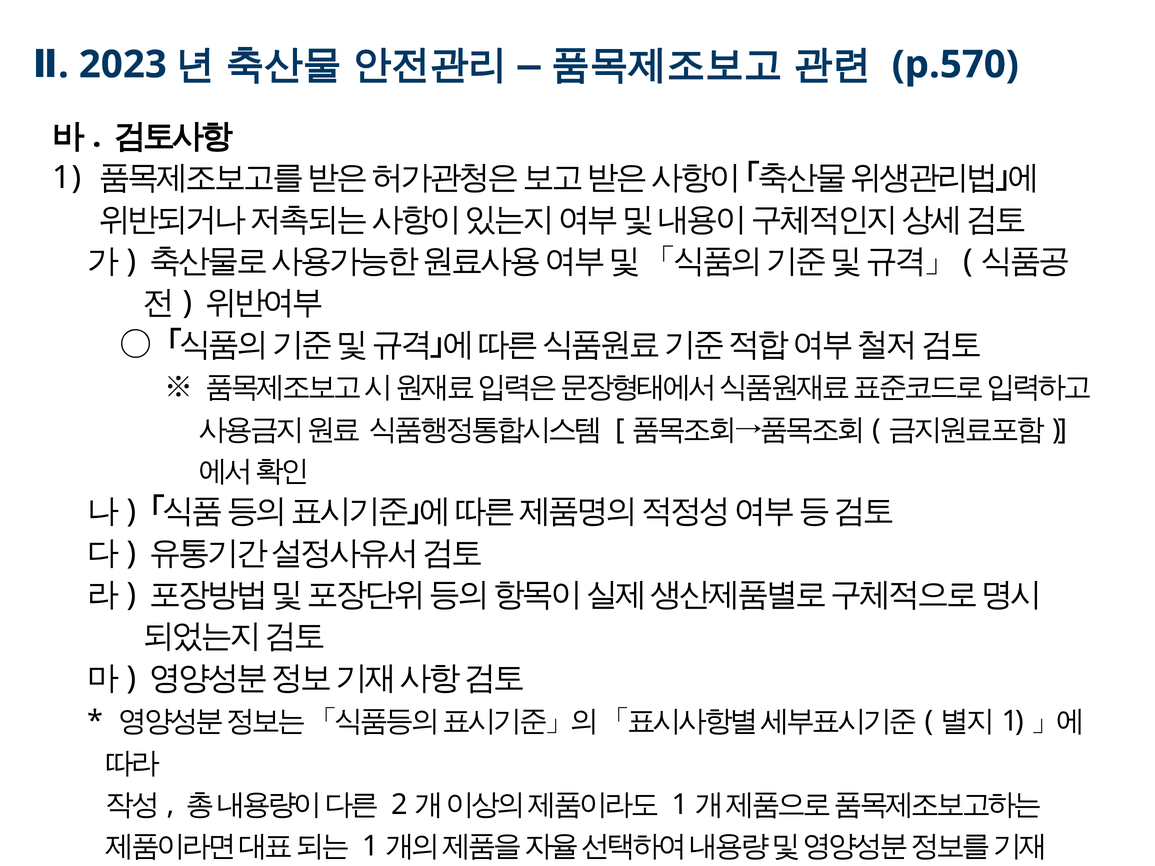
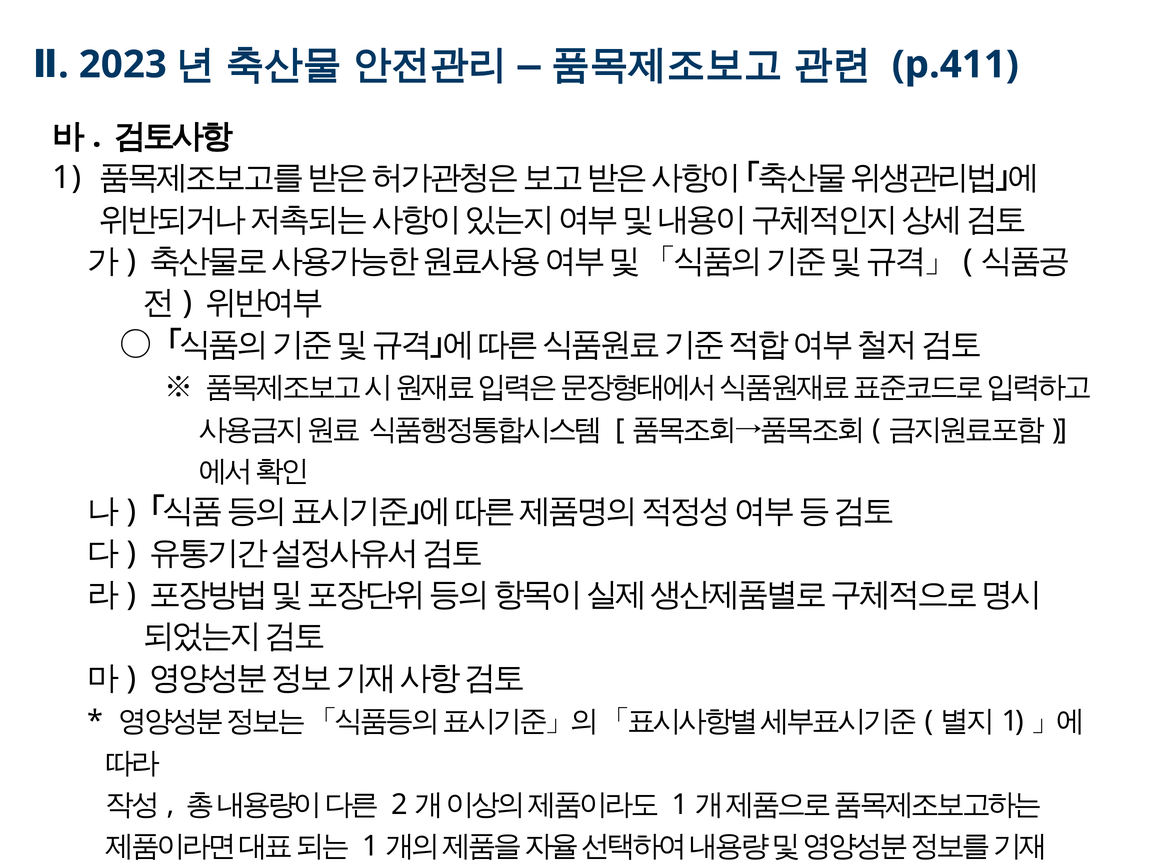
p.570: p.570 -> p.411
